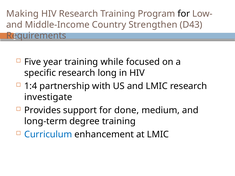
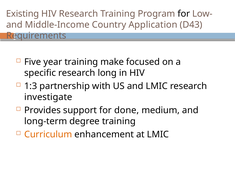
Making: Making -> Existing
Strengthen: Strengthen -> Application
while: while -> make
1:4: 1:4 -> 1:3
Curriculum colour: blue -> orange
